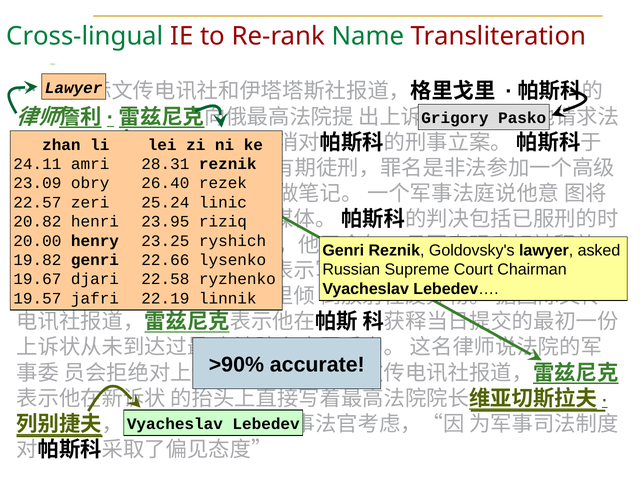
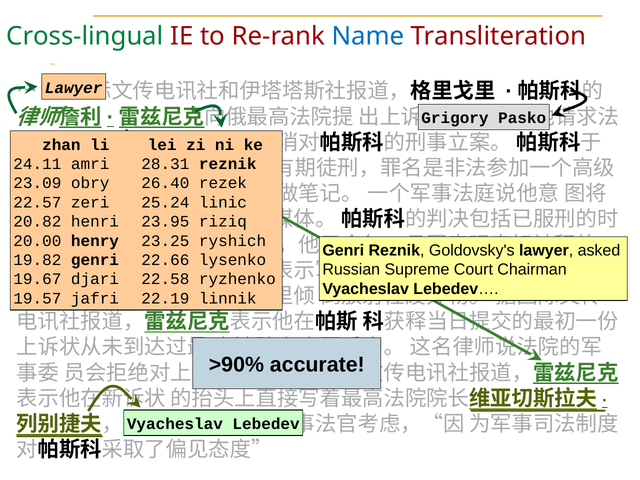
Name colour: green -> blue
